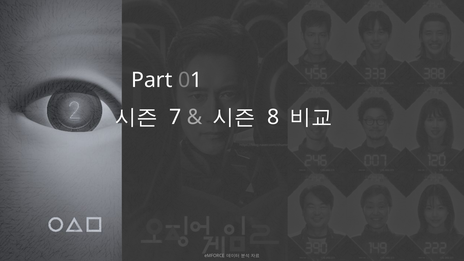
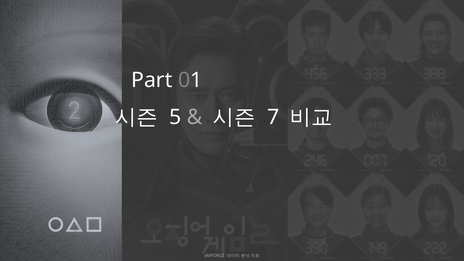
7: 7 -> 5
8: 8 -> 7
